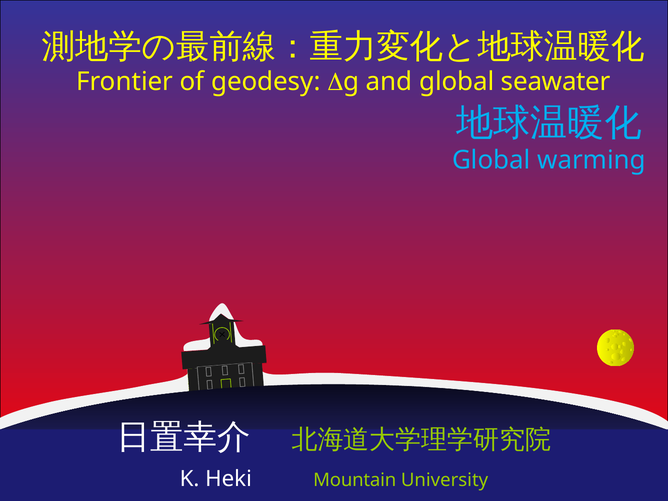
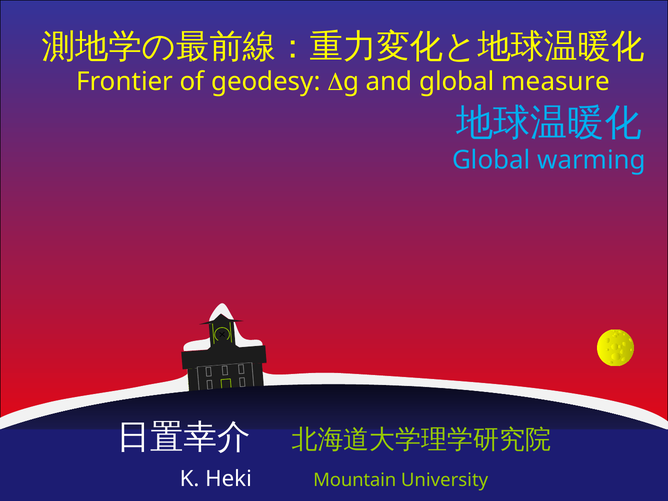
seawater: seawater -> measure
